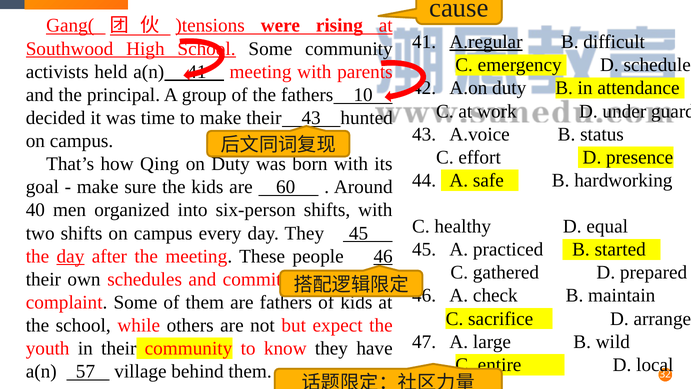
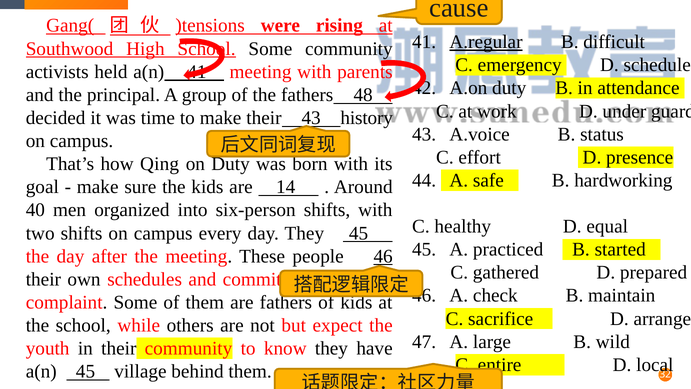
10: 10 -> 48
hunted: hunted -> history
60: 60 -> 14
day at (71, 256) underline: present -> none
a(n 57: 57 -> 45
